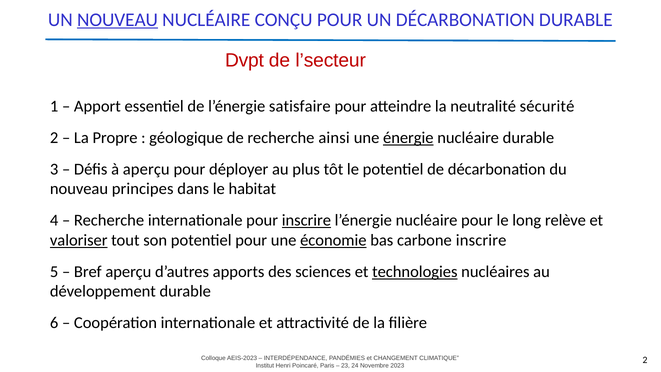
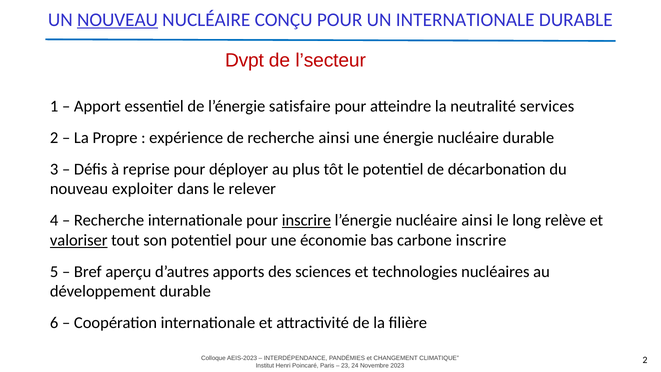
UN DÉCARBONATION: DÉCARBONATION -> INTERNATIONALE
sécurité: sécurité -> services
géologique: géologique -> expérience
énergie underline: present -> none
à aperçu: aperçu -> reprise
principes: principes -> exploiter
habitat: habitat -> relever
nucléaire pour: pour -> ainsi
économie underline: present -> none
technologies underline: present -> none
